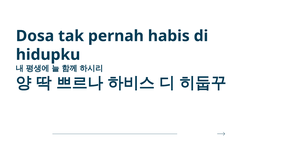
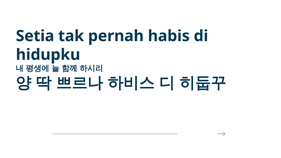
Dosa: Dosa -> Setia
